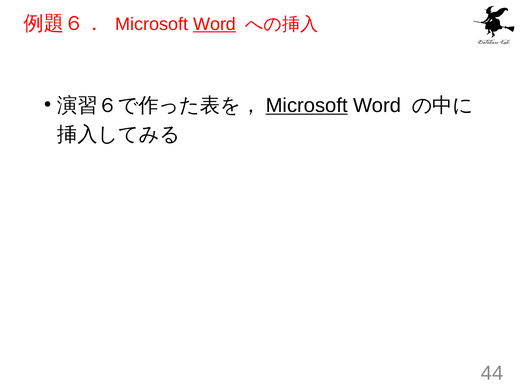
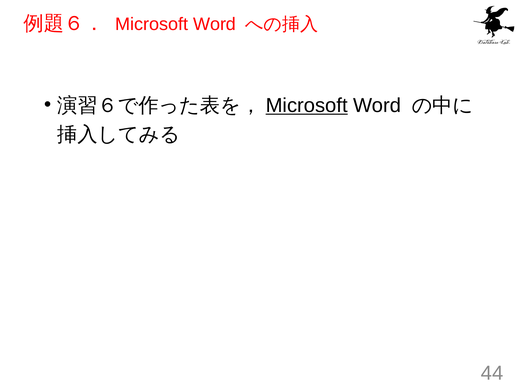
Word at (215, 24) underline: present -> none
